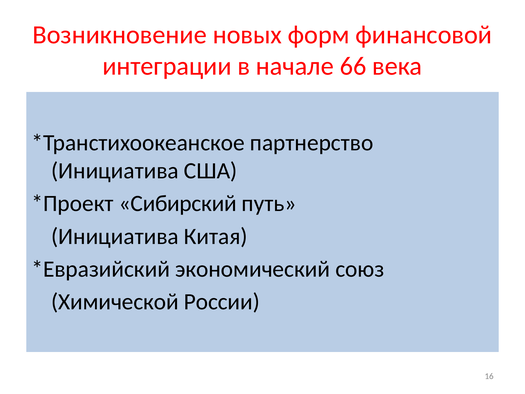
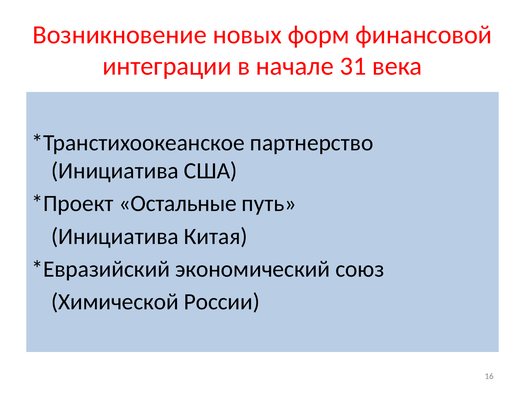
66: 66 -> 31
Сибирский: Сибирский -> Остальные
